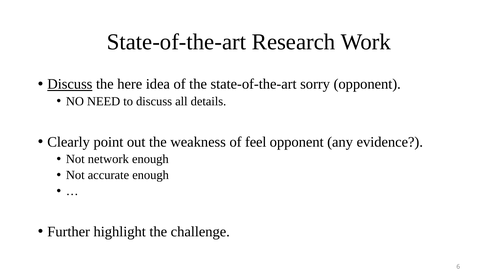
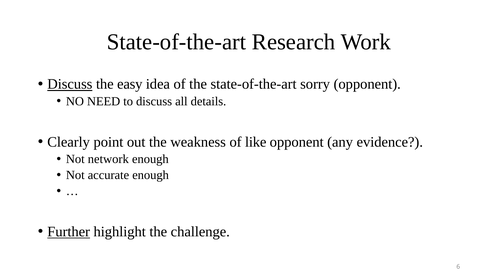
here: here -> easy
feel: feel -> like
Further underline: none -> present
